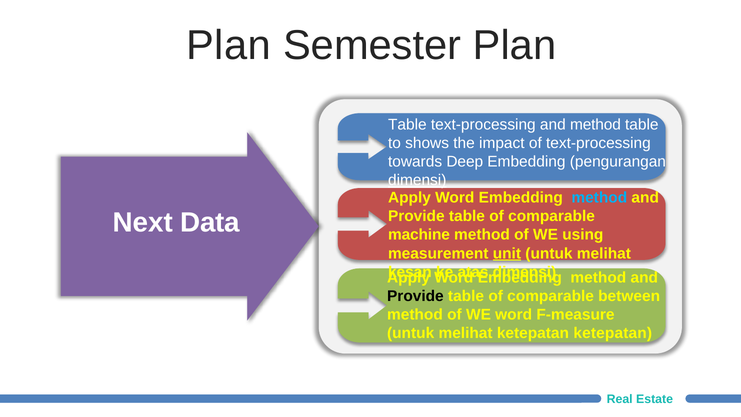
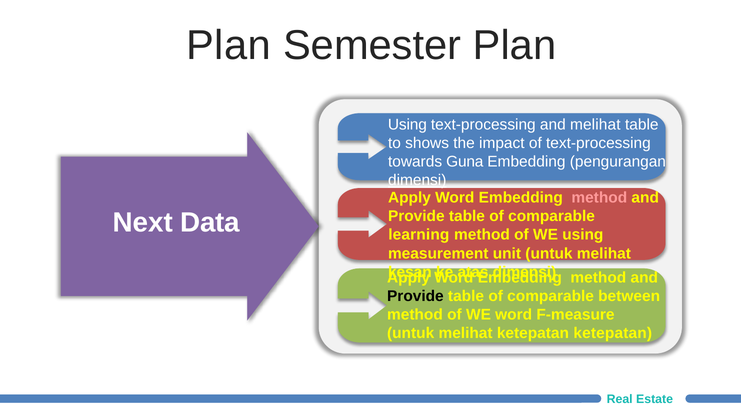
Table at (407, 124): Table -> Using
and method: method -> melihat
Deep: Deep -> Guna
method at (599, 198) colour: light blue -> pink
machine: machine -> learning
unit underline: present -> none
